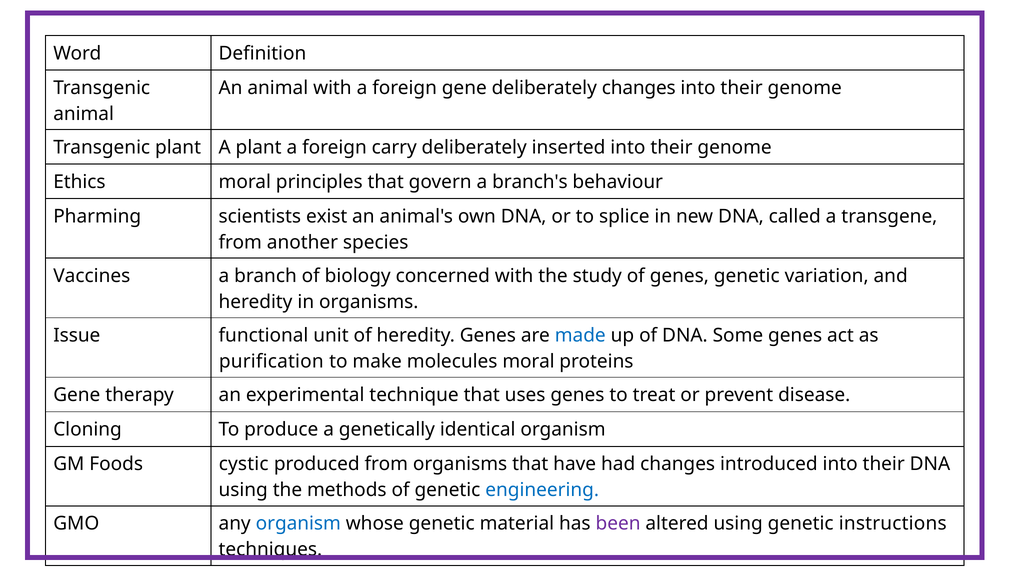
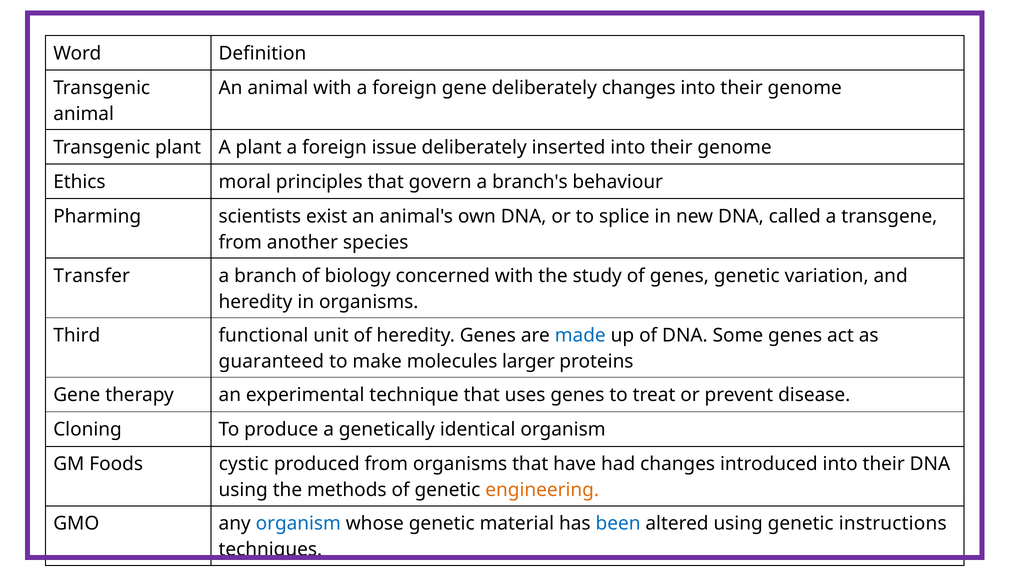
carry: carry -> issue
Vaccines: Vaccines -> Transfer
Issue: Issue -> Third
purification: purification -> guaranteed
molecules moral: moral -> larger
engineering colour: blue -> orange
been colour: purple -> blue
